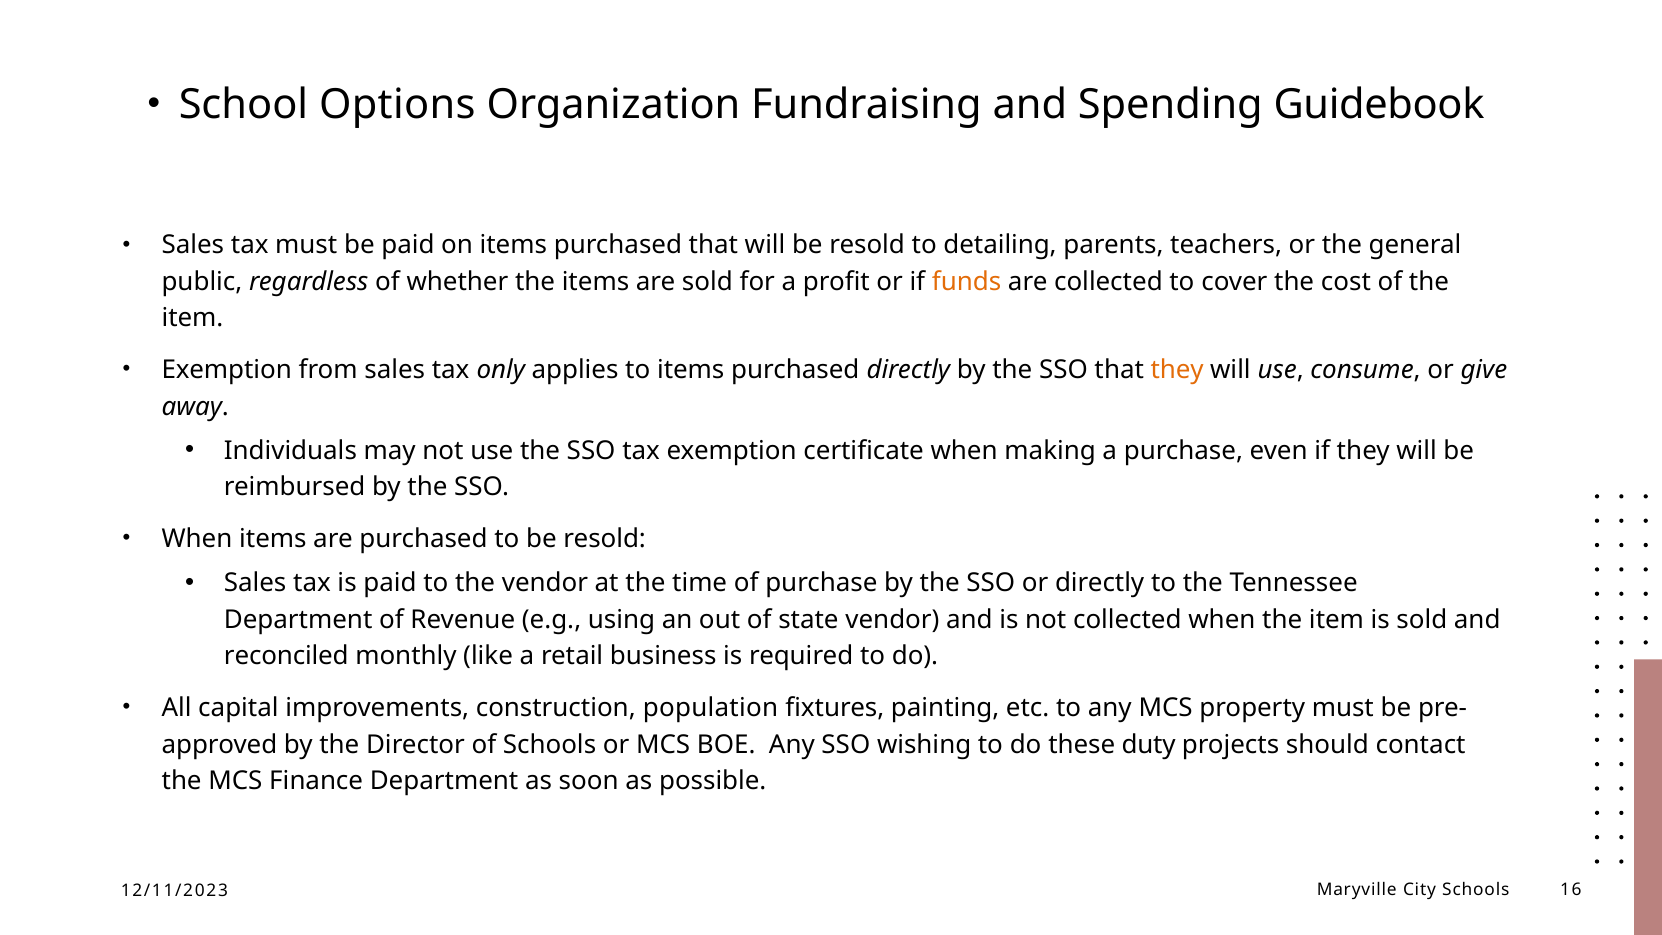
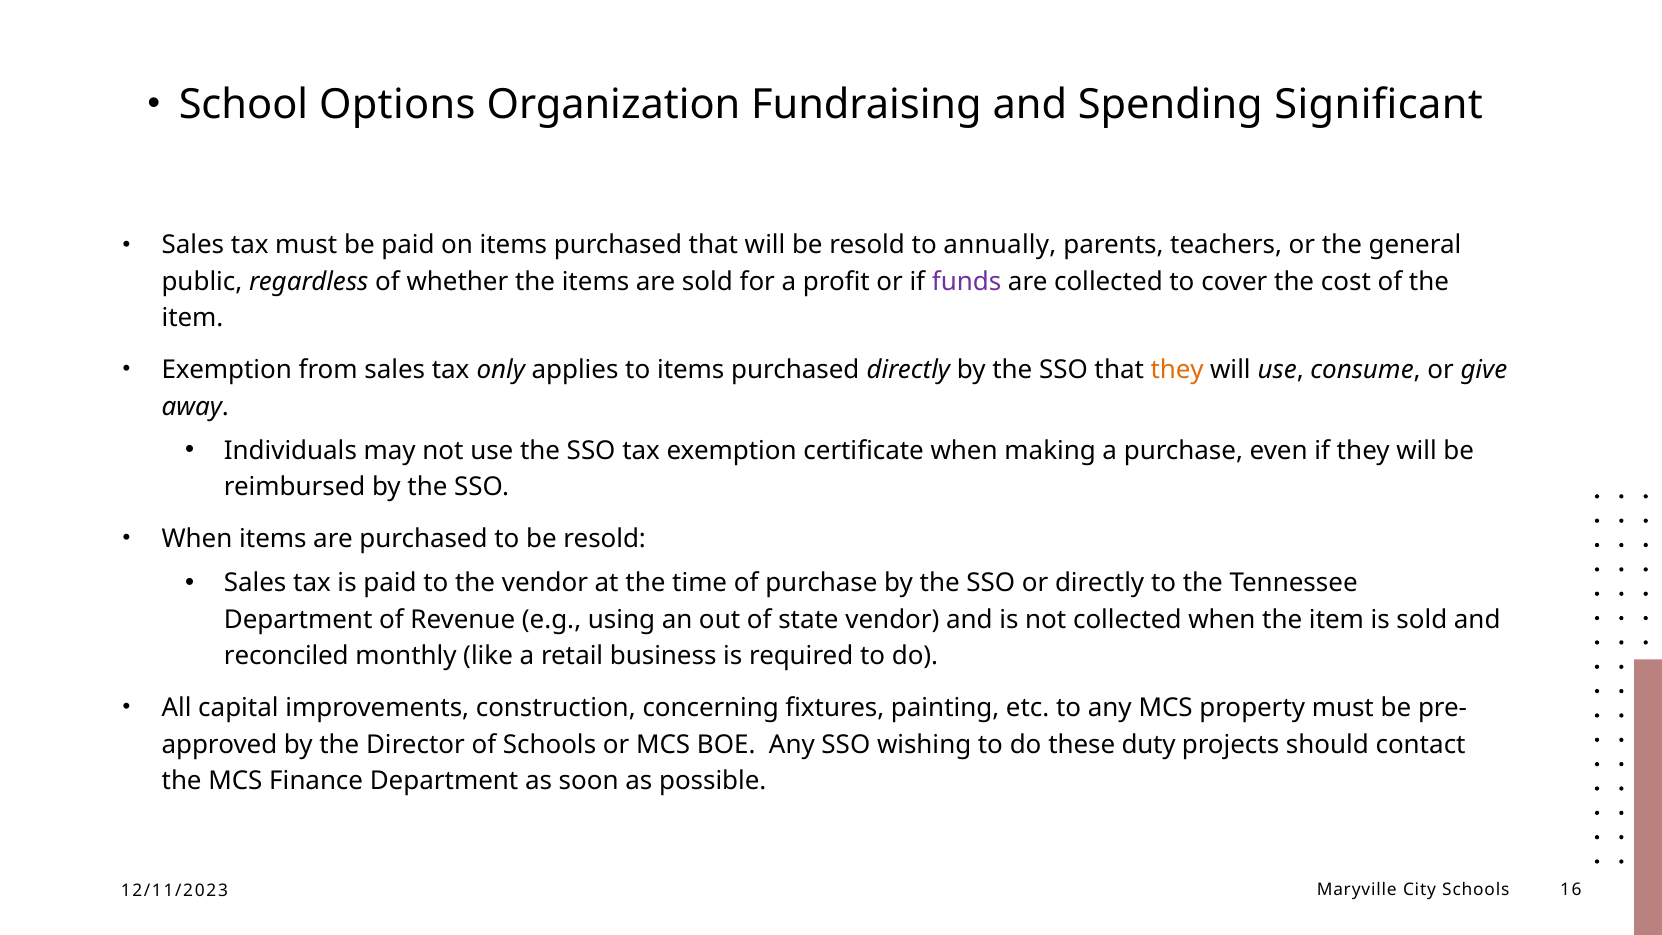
Guidebook: Guidebook -> Significant
detailing: detailing -> annually
funds colour: orange -> purple
population: population -> concerning
